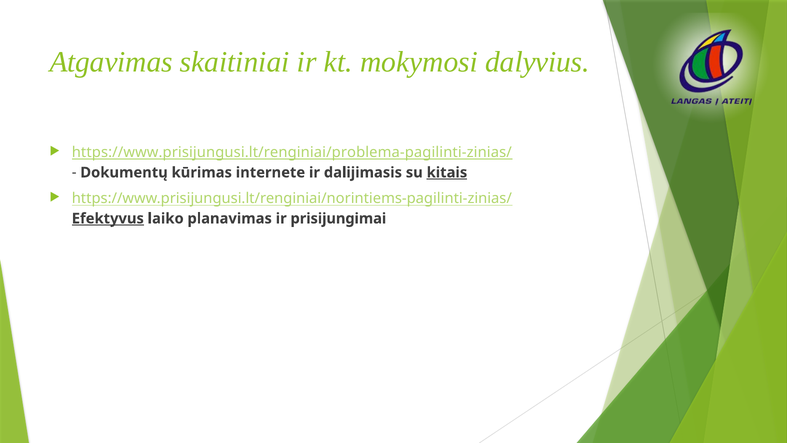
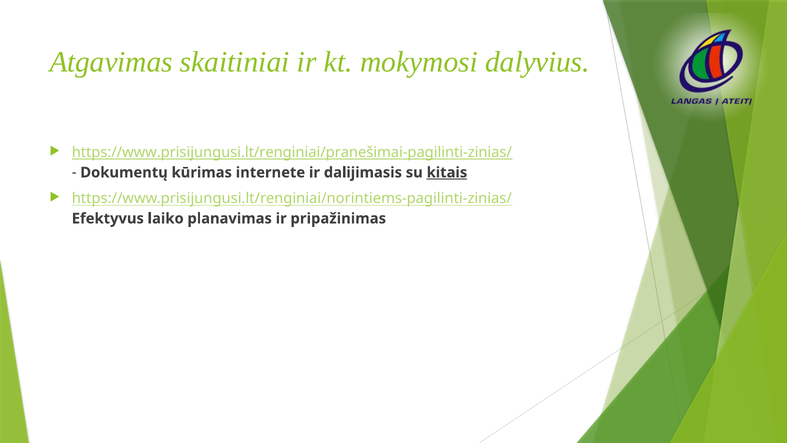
https://www.prisijungusi.lt/renginiai/problema-pagilinti-zinias/: https://www.prisijungusi.lt/renginiai/problema-pagilinti-zinias/ -> https://www.prisijungusi.lt/renginiai/pranešimai-pagilinti-zinias/
Efektyvus underline: present -> none
prisijungimai: prisijungimai -> pripažinimas
